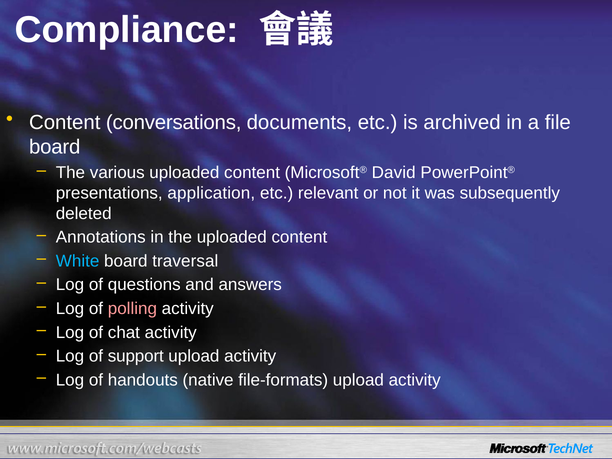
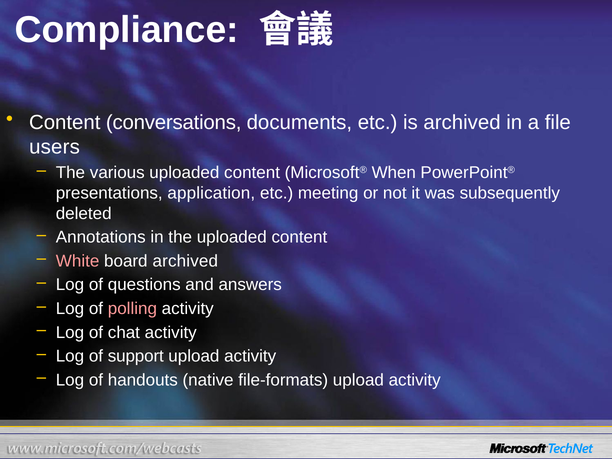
board at (55, 147): board -> users
David: David -> When
relevant: relevant -> meeting
White colour: light blue -> pink
board traversal: traversal -> archived
